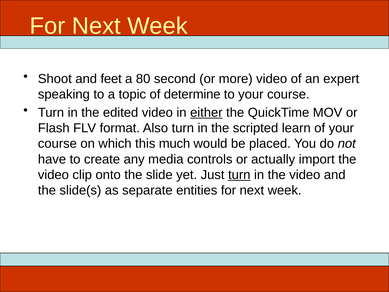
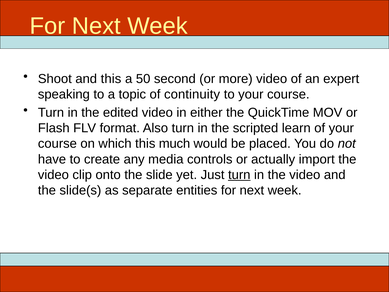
and feet: feet -> this
80: 80 -> 50
determine: determine -> continuity
either underline: present -> none
